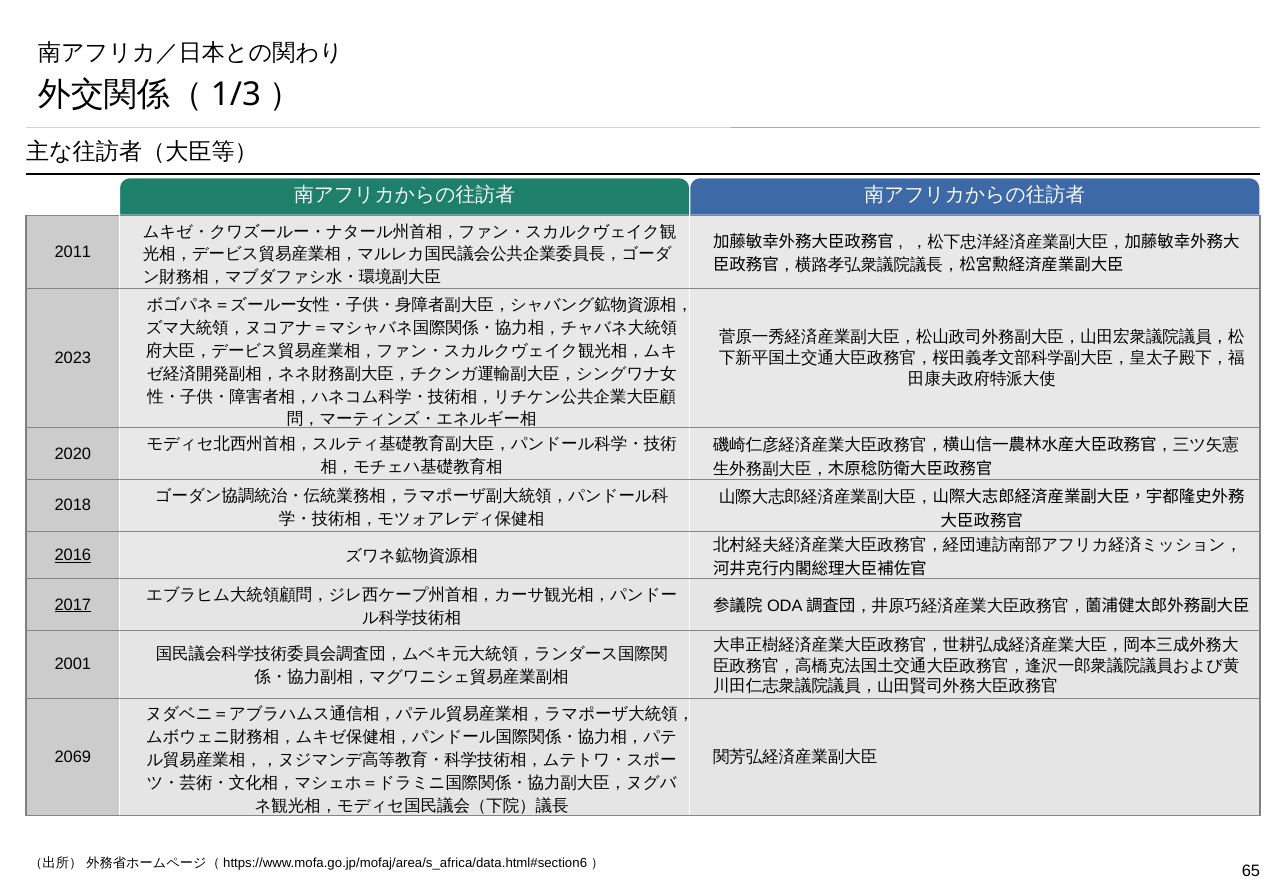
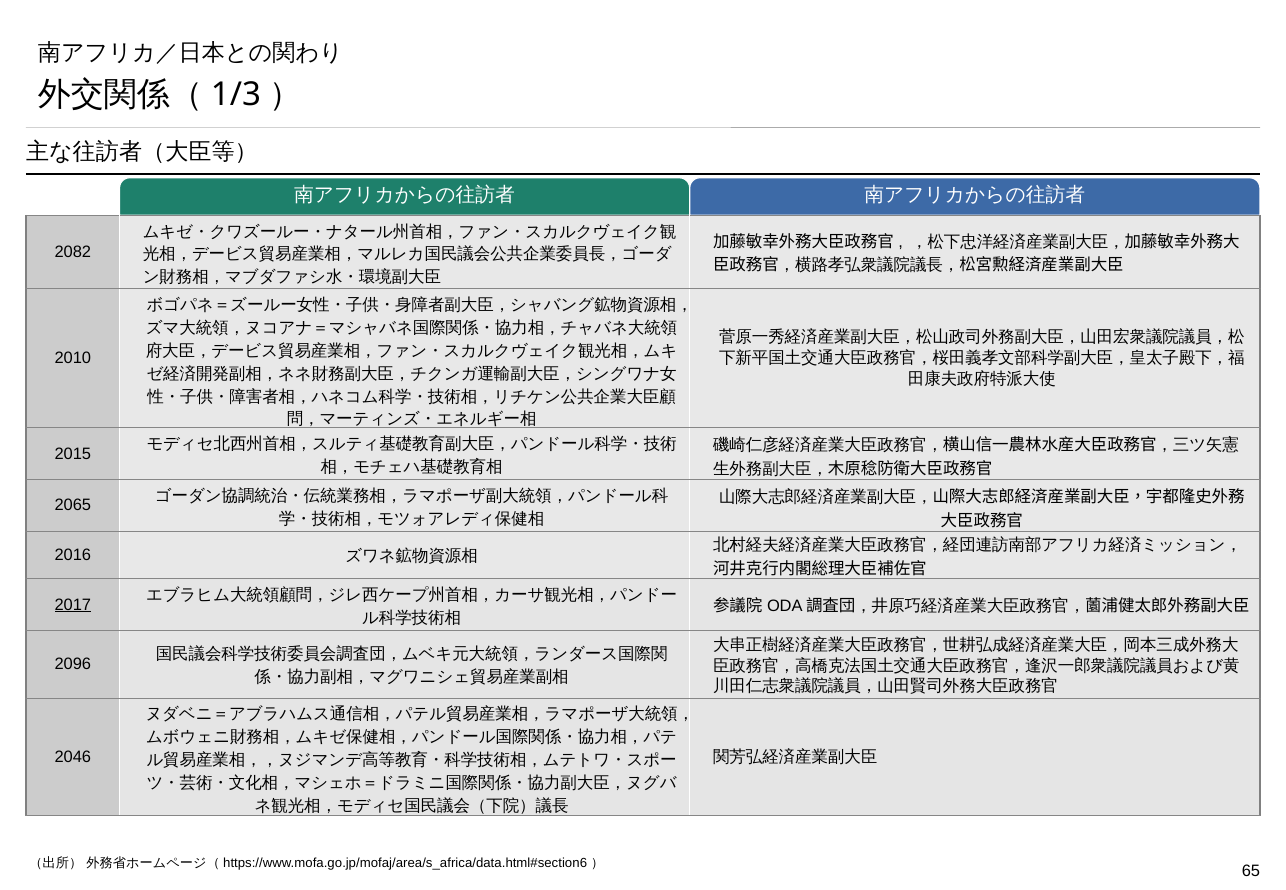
2011: 2011 -> 2082
2023: 2023 -> 2010
2020: 2020 -> 2015
2018: 2018 -> 2065
2016 underline: present -> none
2001: 2001 -> 2096
2069: 2069 -> 2046
